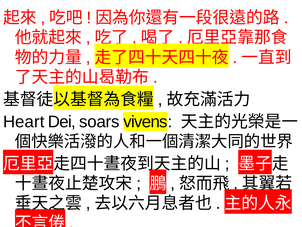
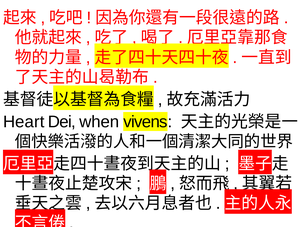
soars: soars -> when
